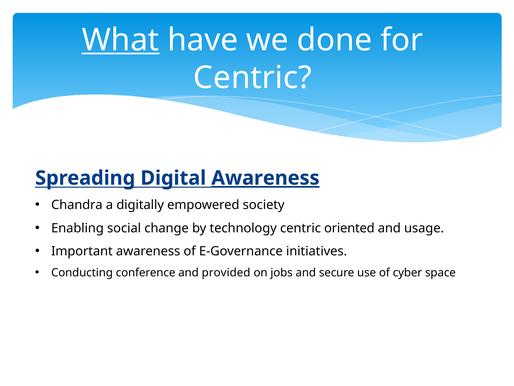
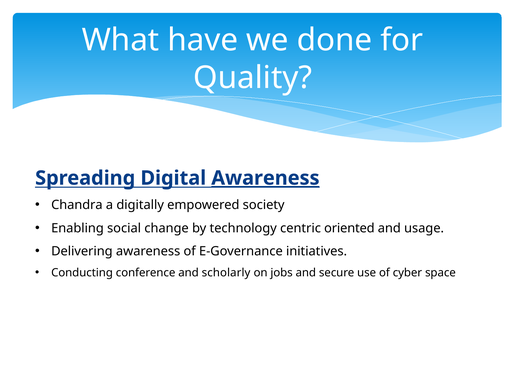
What underline: present -> none
Centric at (253, 78): Centric -> Quality
Important: Important -> Delivering
provided: provided -> scholarly
